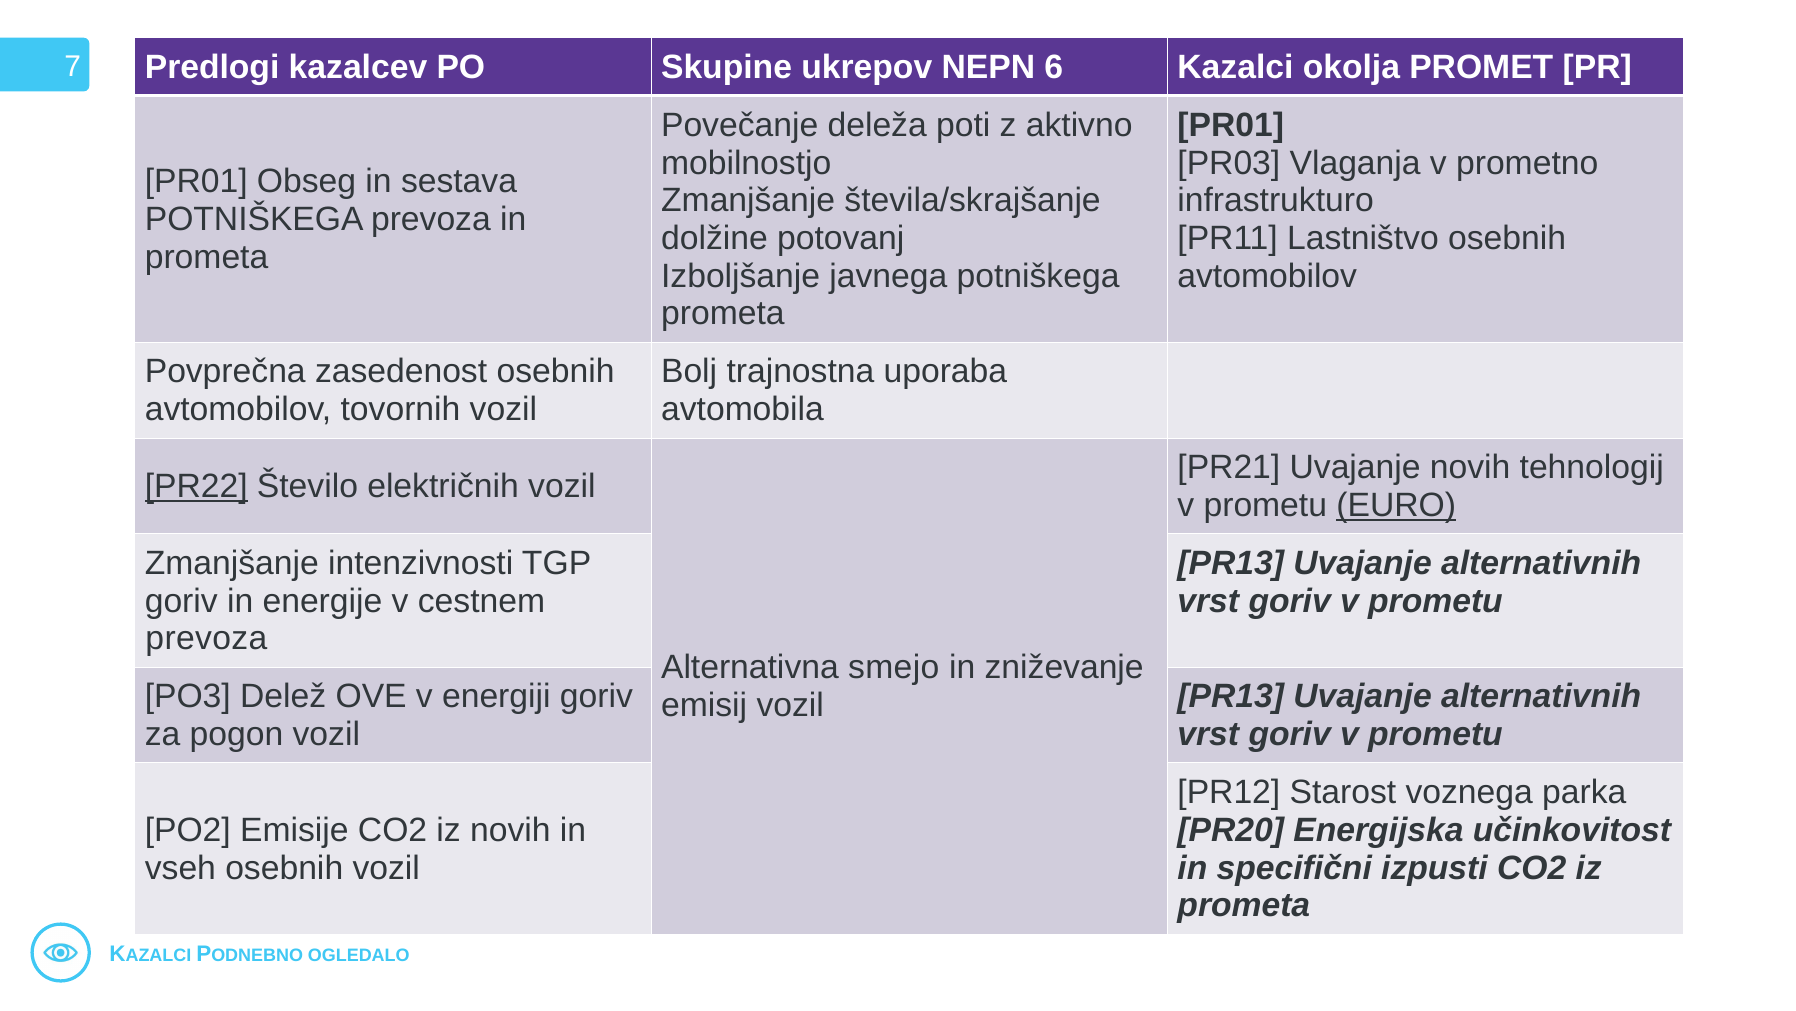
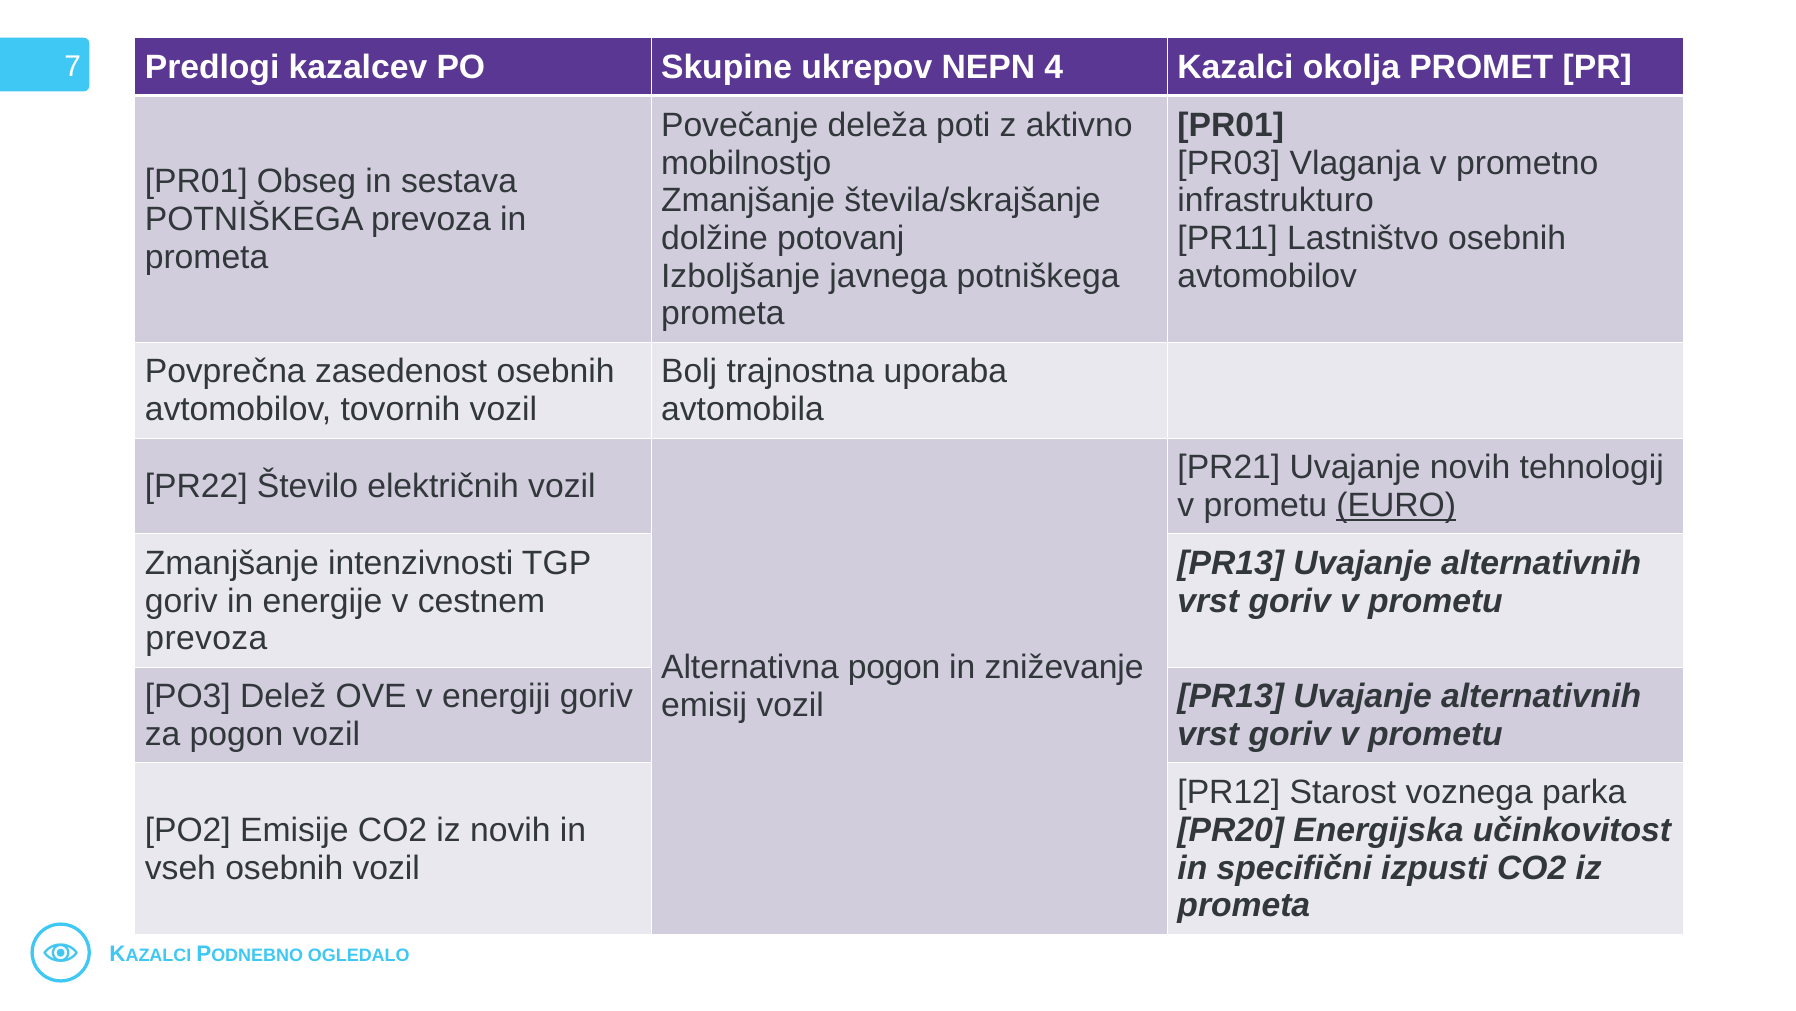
6: 6 -> 4
PR22 underline: present -> none
Alternativna smejo: smejo -> pogon
